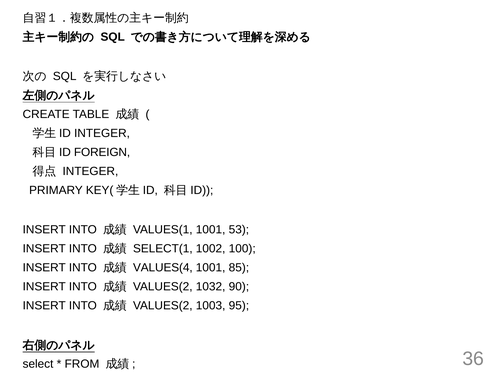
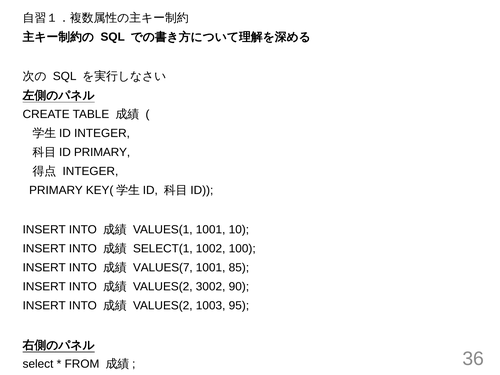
FOREIGN at (102, 152): FOREIGN -> PRIMARY
53: 53 -> 10
VALUES(4: VALUES(4 -> VALUES(7
1032: 1032 -> 3002
